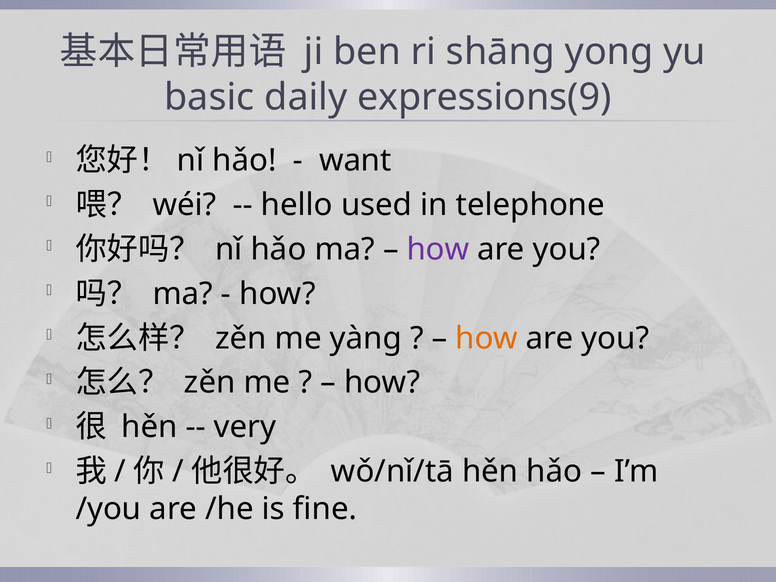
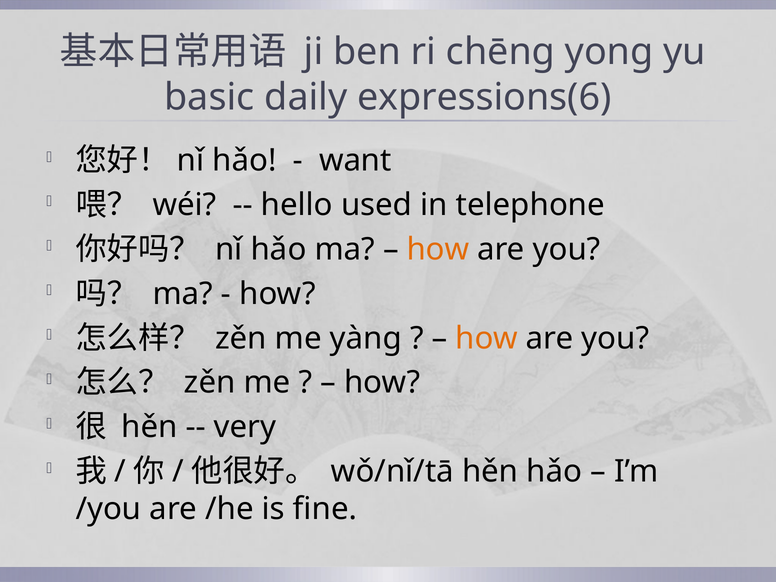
shāng: shāng -> chēng
expressions(9: expressions(9 -> expressions(6
how at (438, 249) colour: purple -> orange
